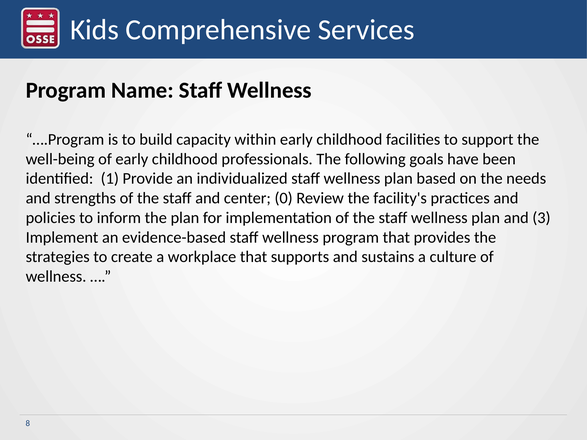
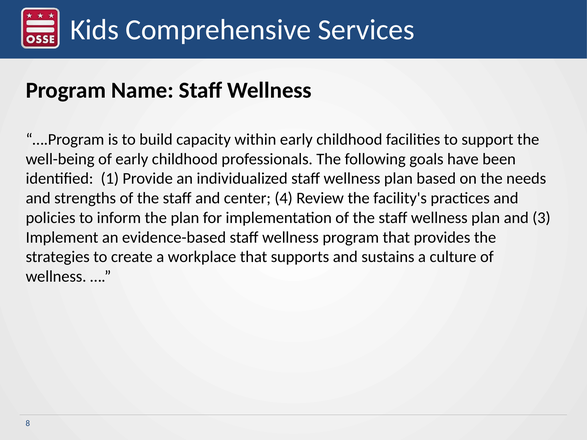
0: 0 -> 4
